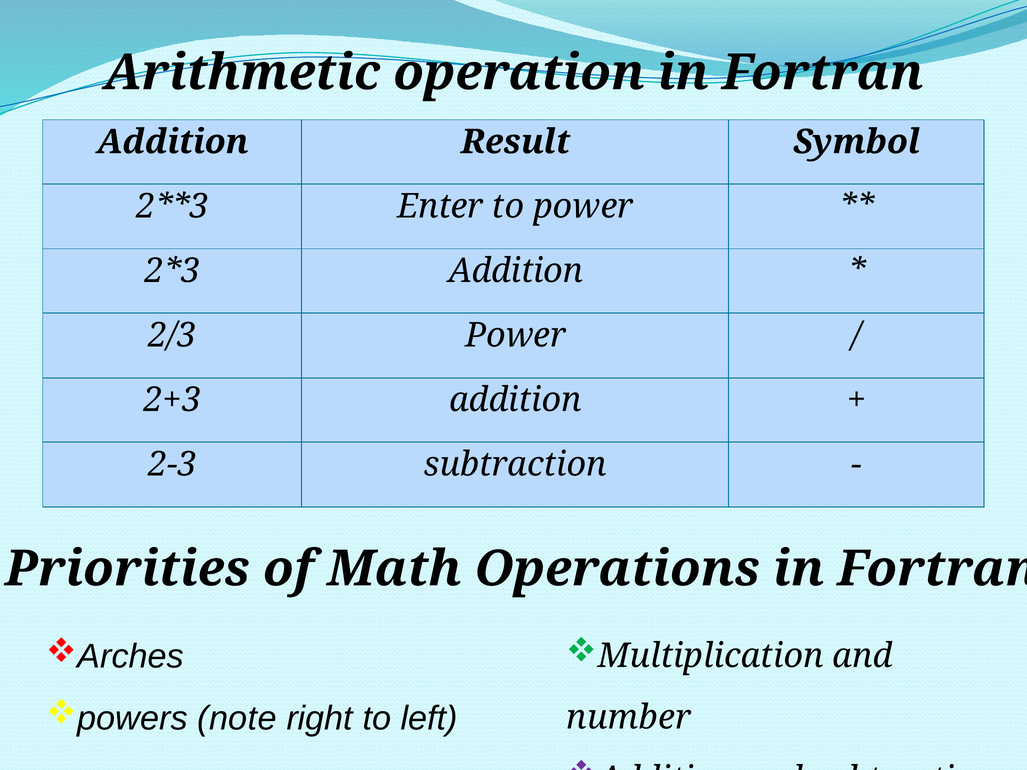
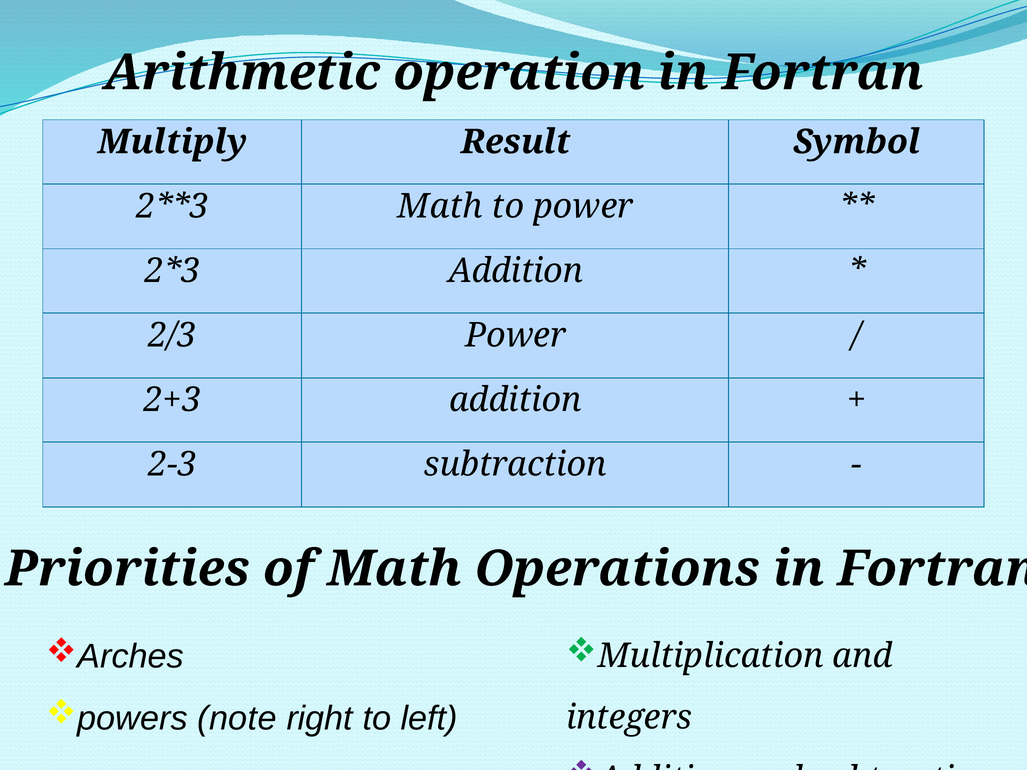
Addition at (173, 142): Addition -> Multiply
Enter at (440, 206): Enter -> Math
number: number -> integers
